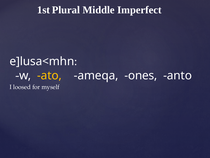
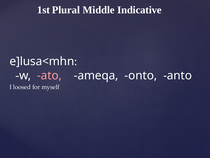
Imperfect: Imperfect -> Indicative
ato colour: yellow -> pink
ones: ones -> onto
